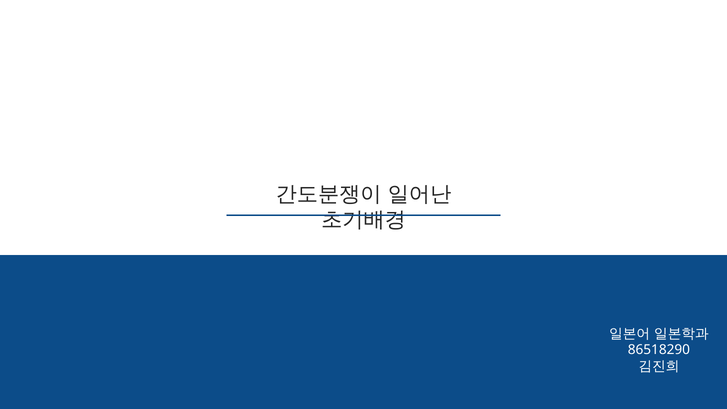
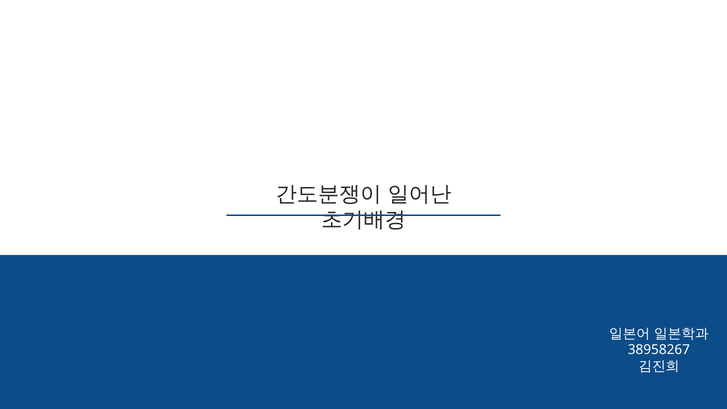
86518290: 86518290 -> 38958267
